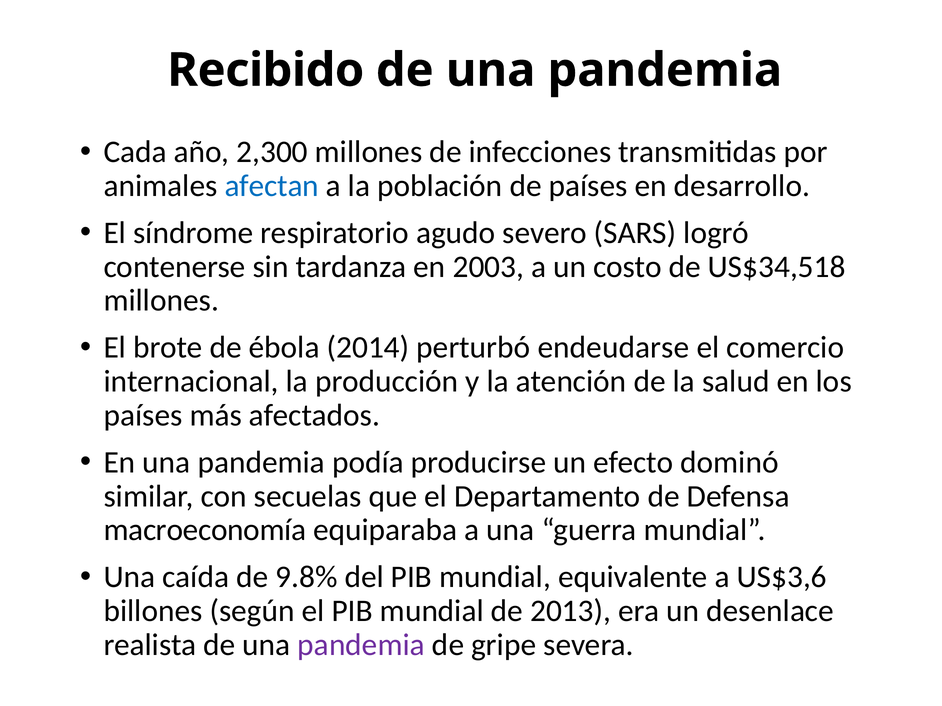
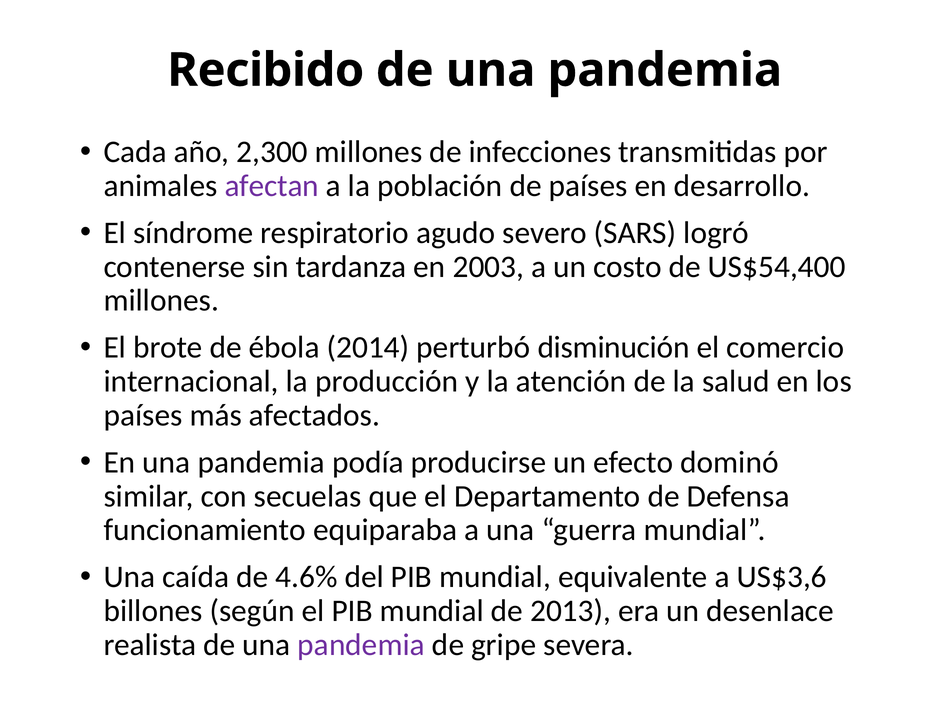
afectan colour: blue -> purple
US$34,518: US$34,518 -> US$54,400
endeudarse: endeudarse -> disminución
macroeconomía: macroeconomía -> funcionamiento
9.8%: 9.8% -> 4.6%
